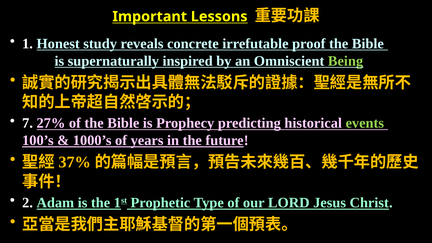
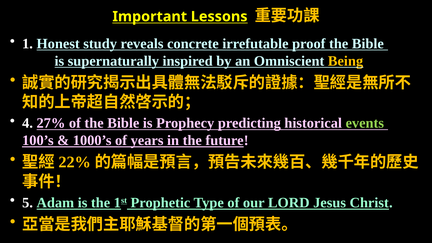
Being colour: light green -> yellow
7: 7 -> 4
37%: 37% -> 22%
2: 2 -> 5
